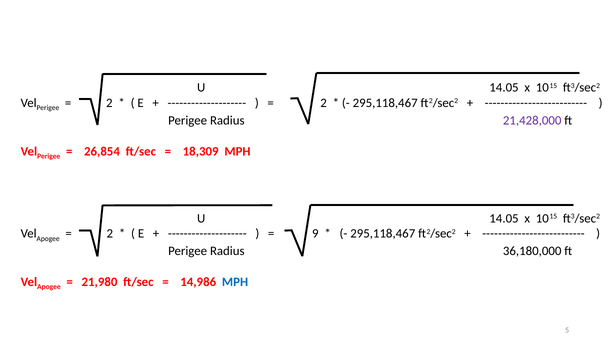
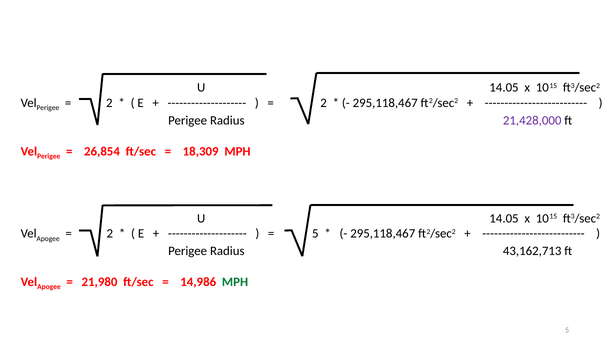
9 at (315, 234): 9 -> 5
36,180,000: 36,180,000 -> 43,162,713
MPH at (235, 282) colour: blue -> green
